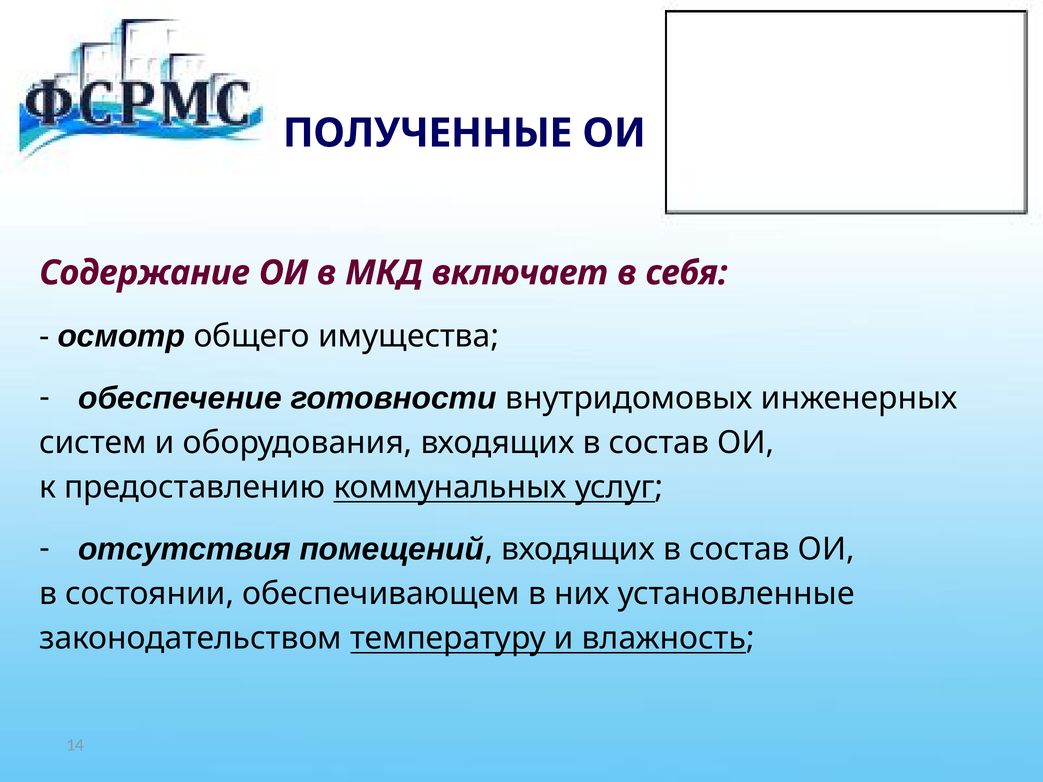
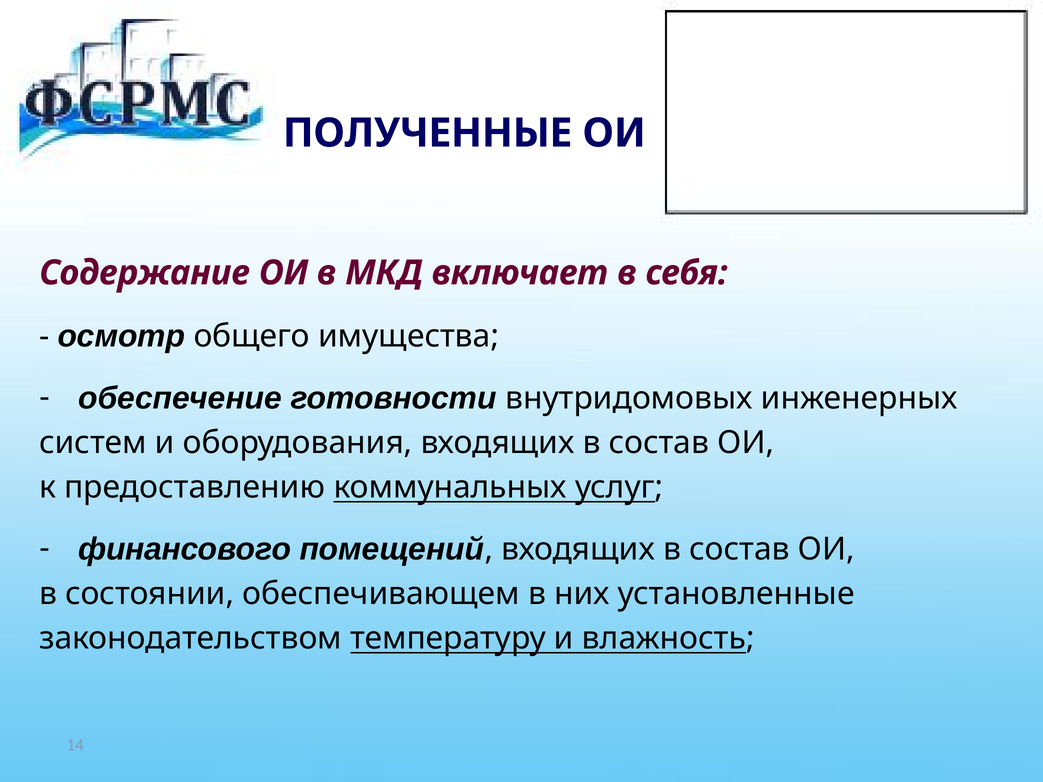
отсутствия: отсутствия -> финансового
